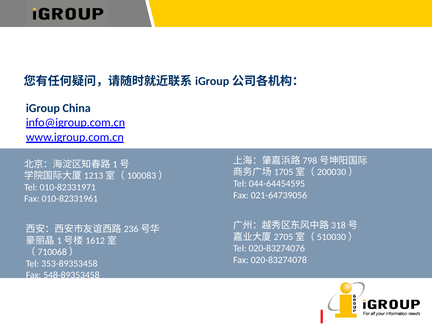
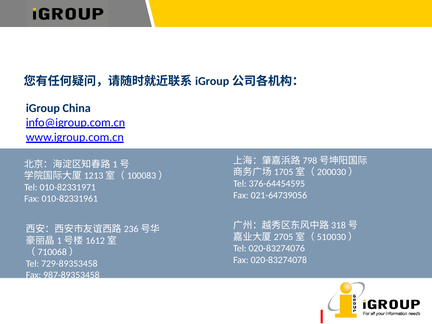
044-64454595: 044-64454595 -> 376-64454595
353-89353458: 353-89353458 -> 729-89353458
548-89353458: 548-89353458 -> 987-89353458
